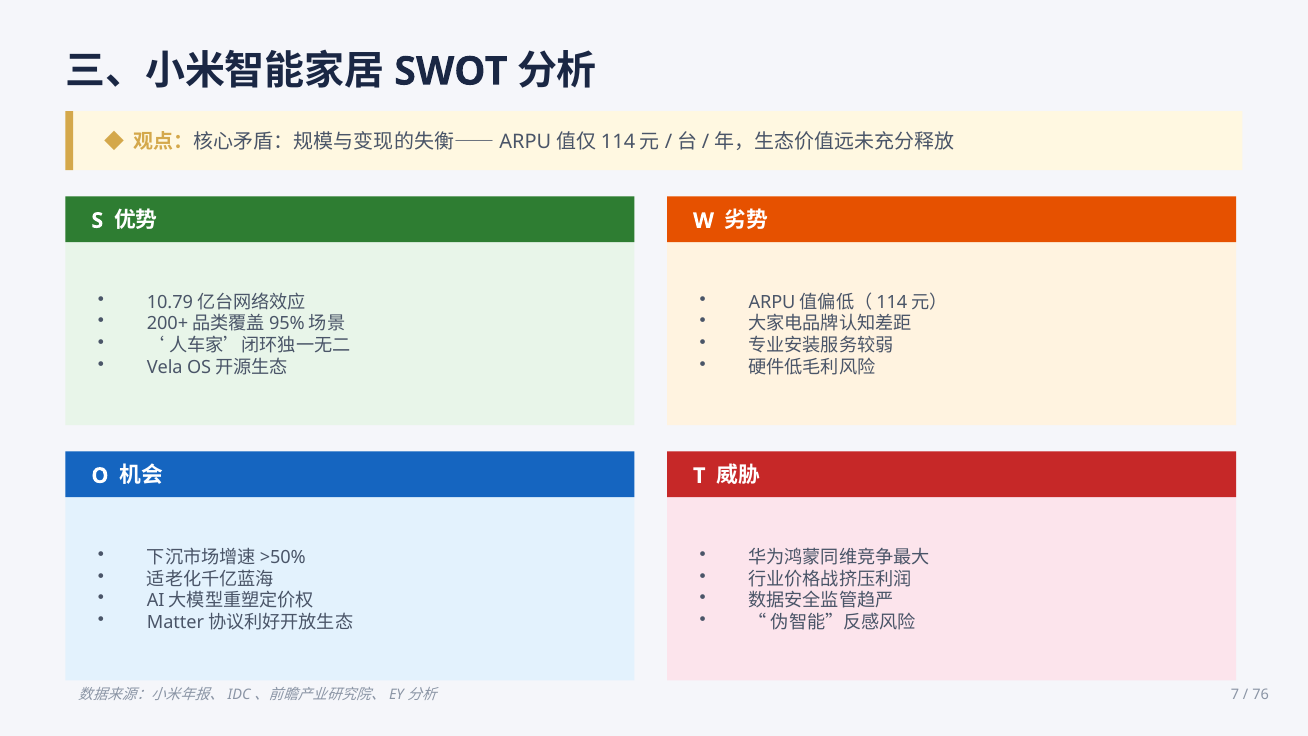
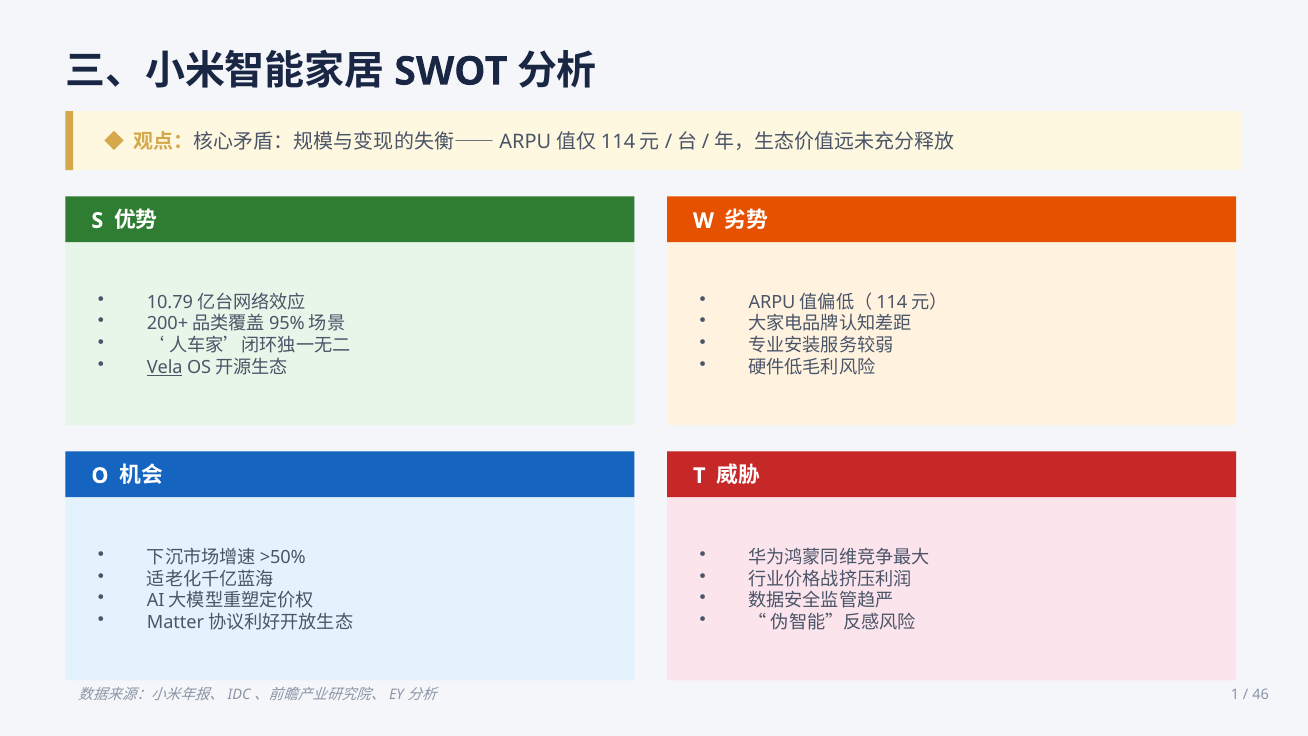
Vela underline: none -> present
7: 7 -> 1
76: 76 -> 46
